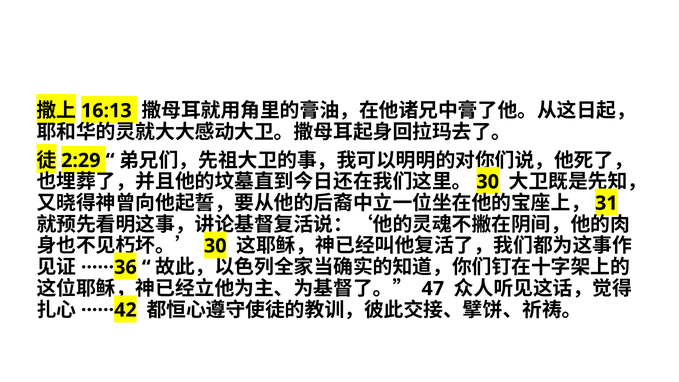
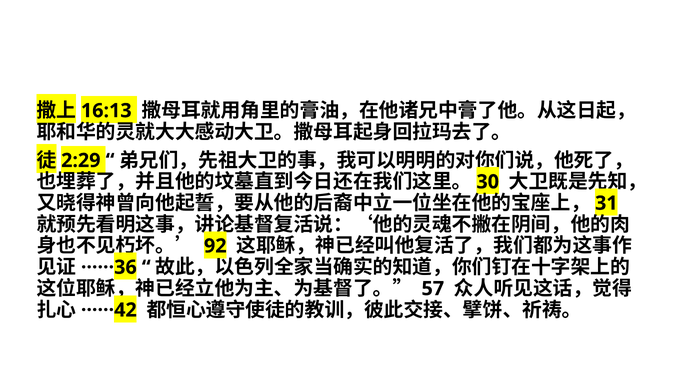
30 at (215, 246): 30 -> 92
47: 47 -> 57
